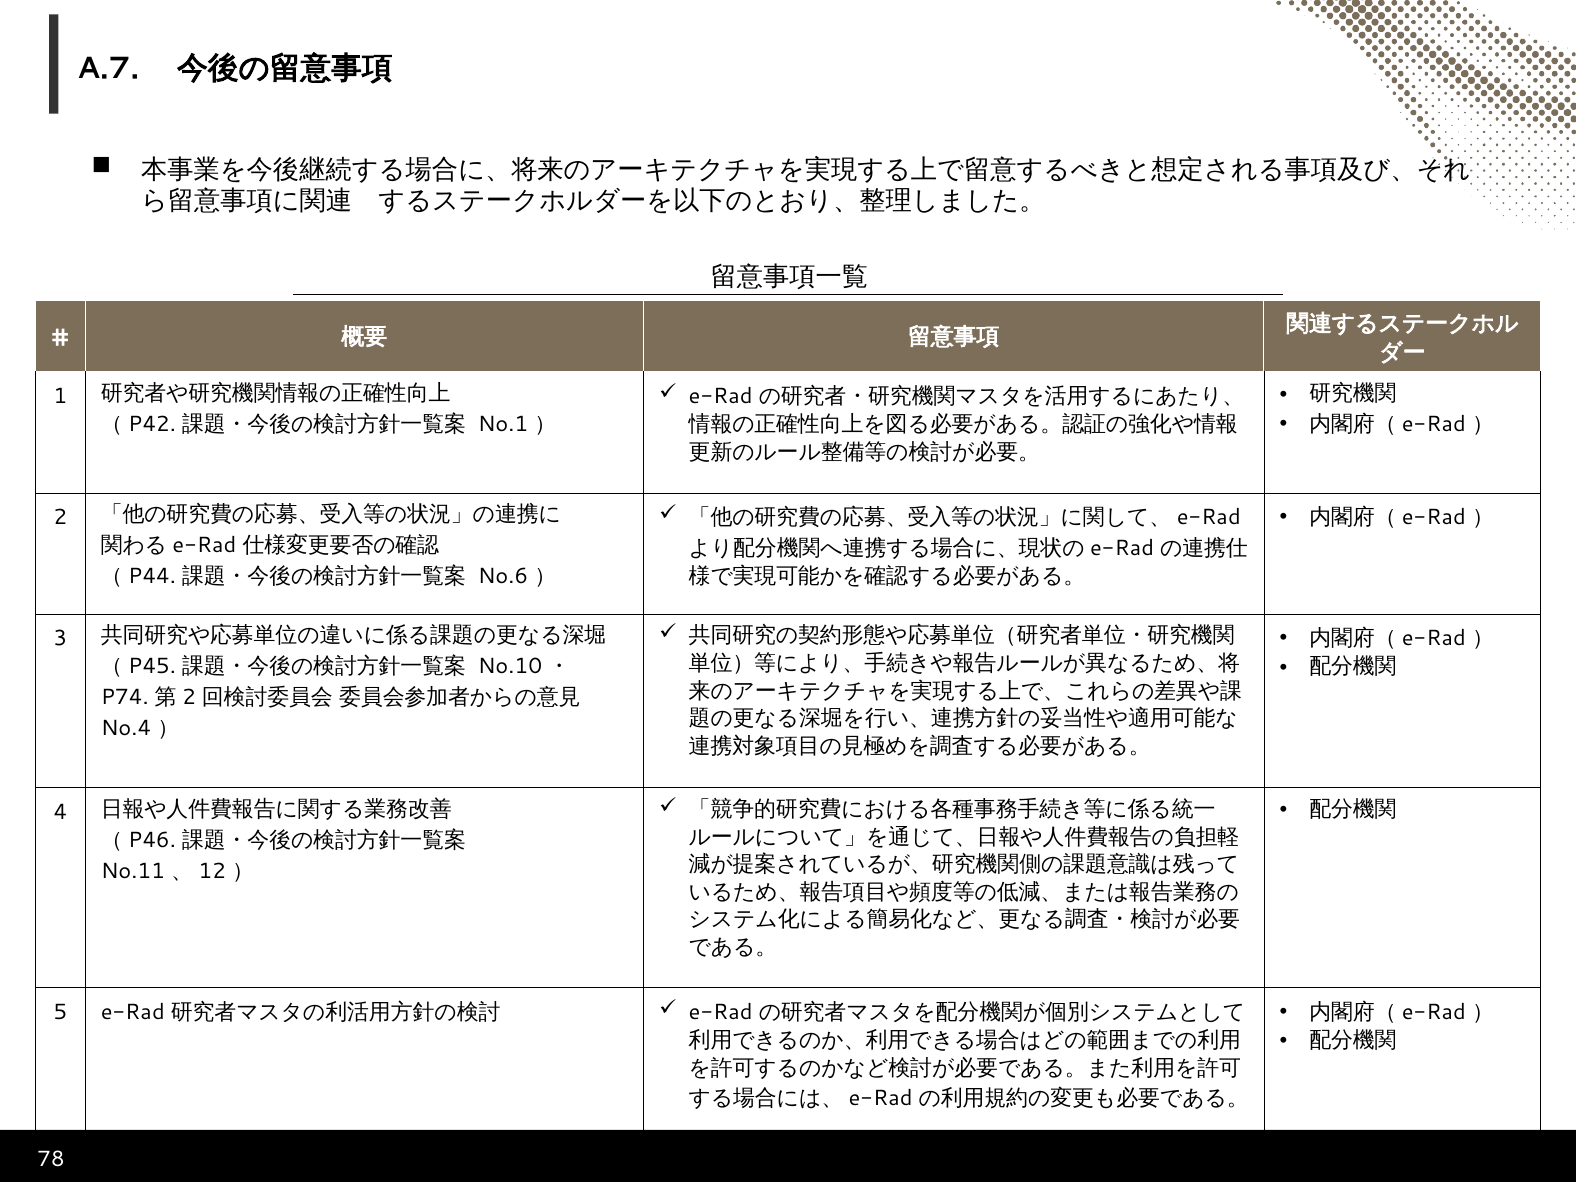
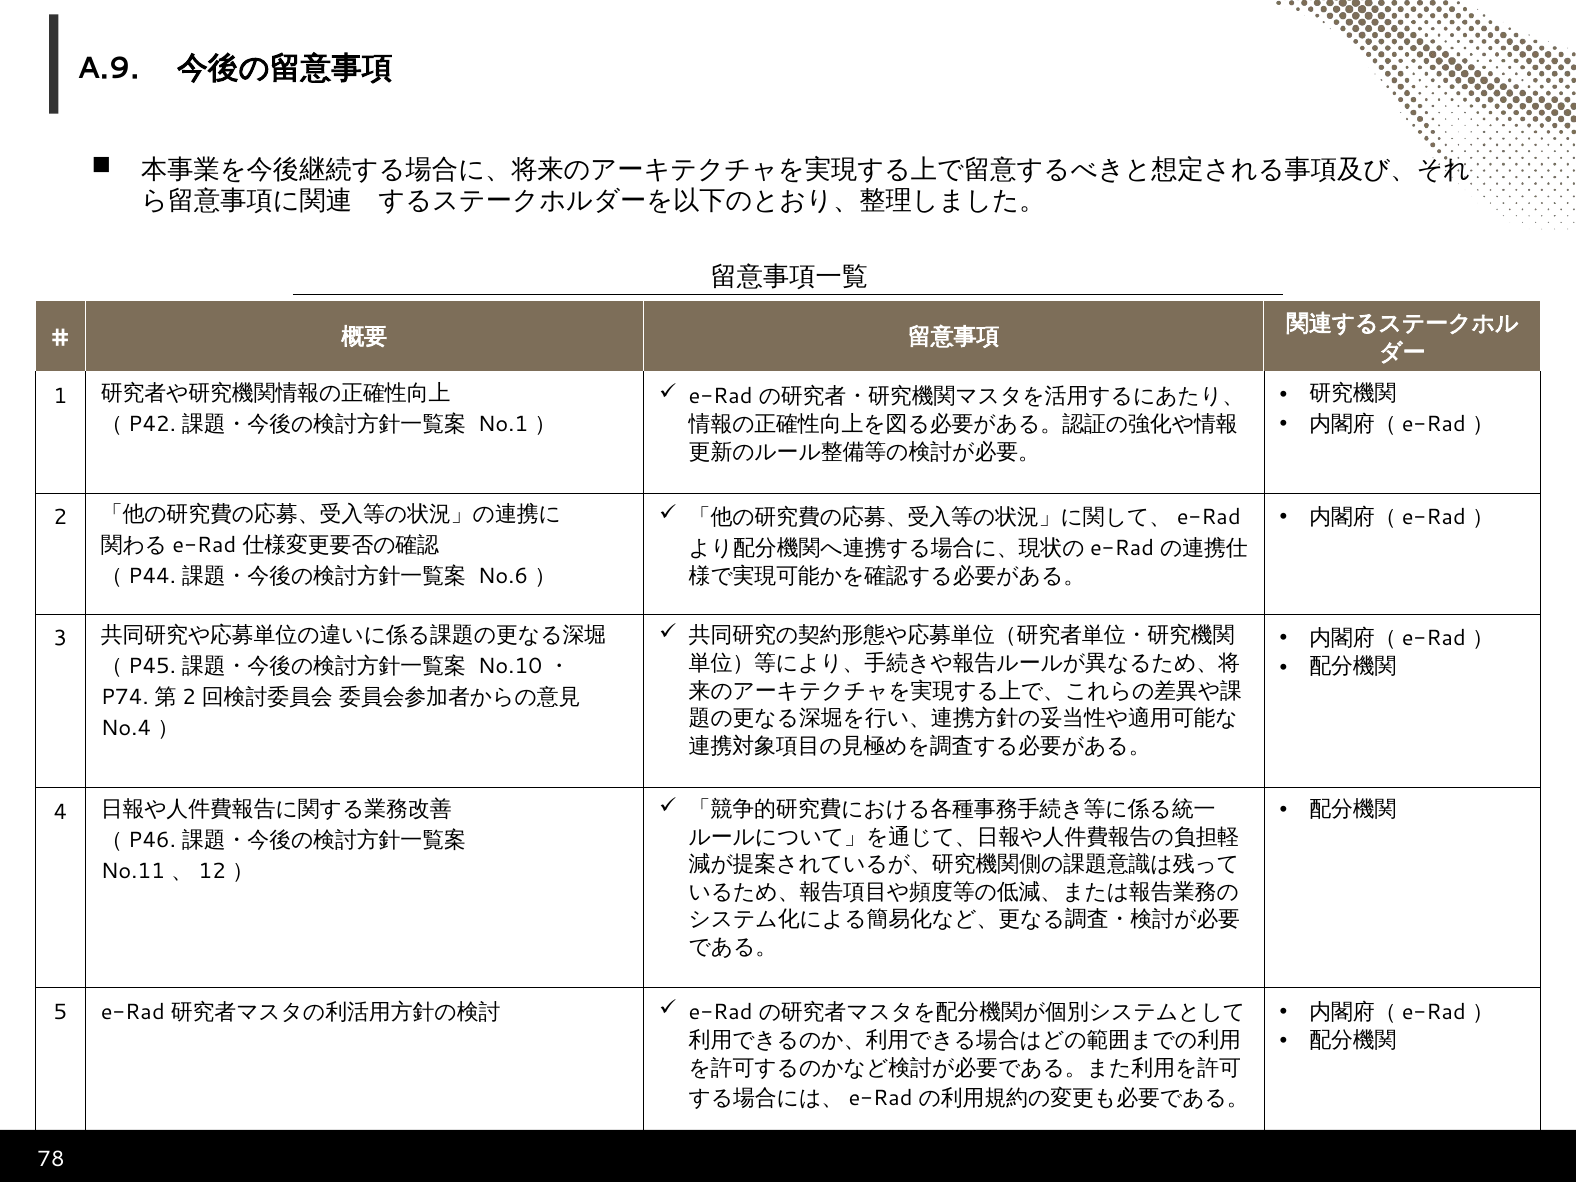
A.7: A.7 -> A.9
